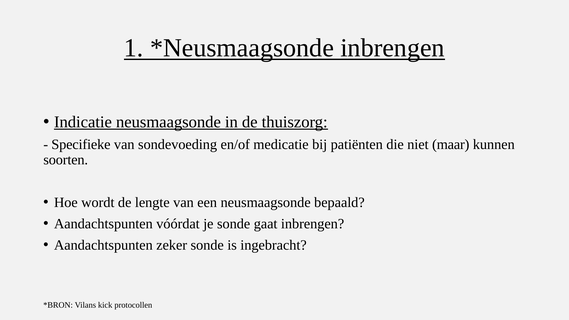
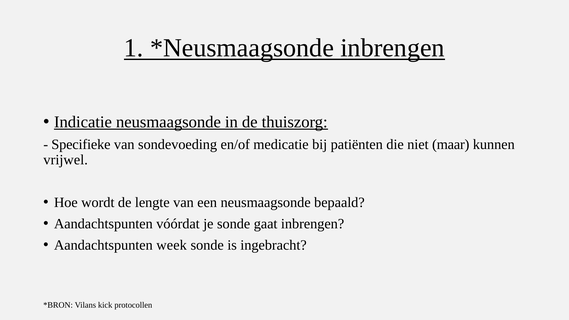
soorten: soorten -> vrijwel
zeker: zeker -> week
